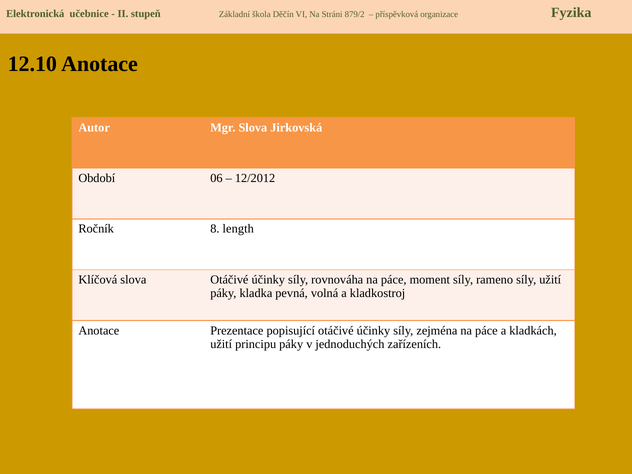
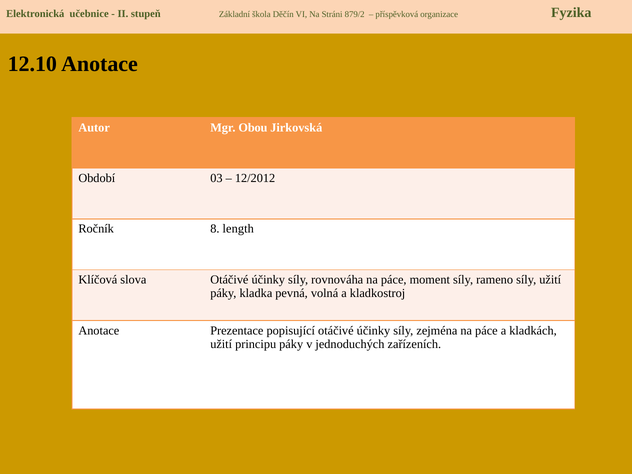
Mgr Slova: Slova -> Obou
06: 06 -> 03
